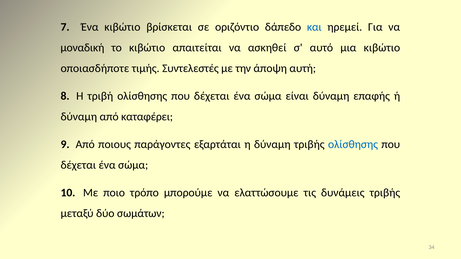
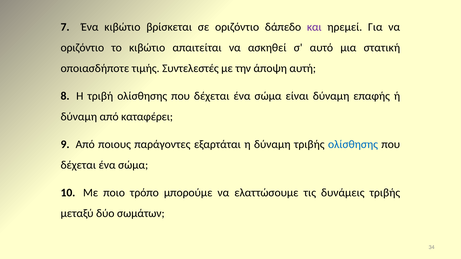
και colour: blue -> purple
μοναδική at (82, 48): μοναδική -> οριζόντιο
μια κιβώτιο: κιβώτιο -> στατική
